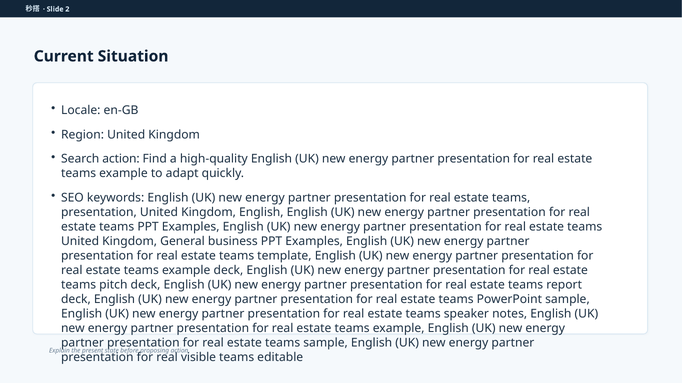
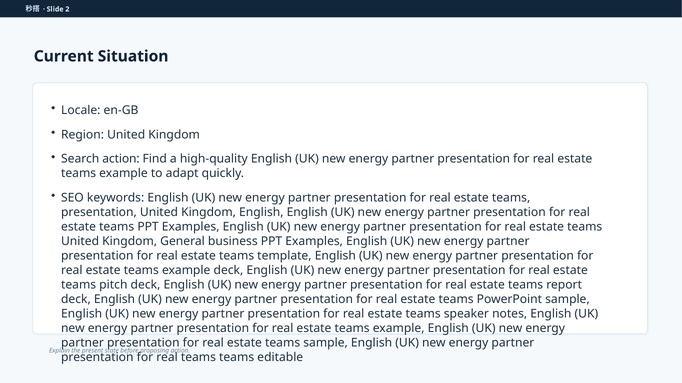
real visible: visible -> teams
